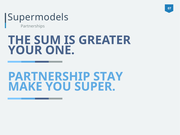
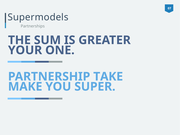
STAY: STAY -> TAKE
